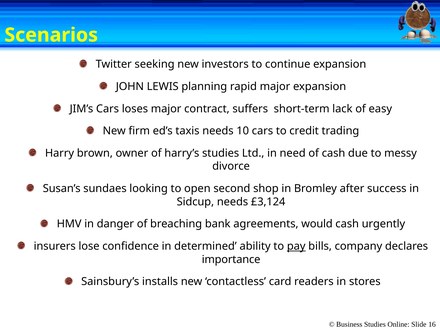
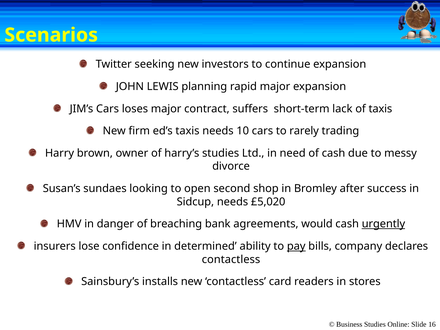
of easy: easy -> taxis
credit: credit -> rarely
£3,124: £3,124 -> £5,020
urgently underline: none -> present
importance at (231, 259): importance -> contactless
